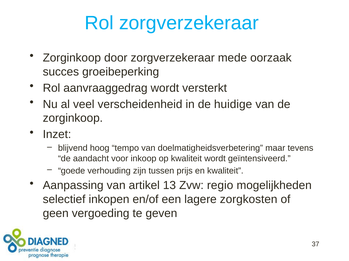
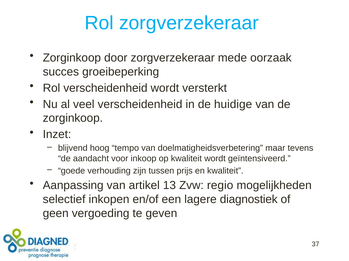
Rol aanvraaggedrag: aanvraaggedrag -> verscheidenheid
zorgkosten: zorgkosten -> diagnostiek
